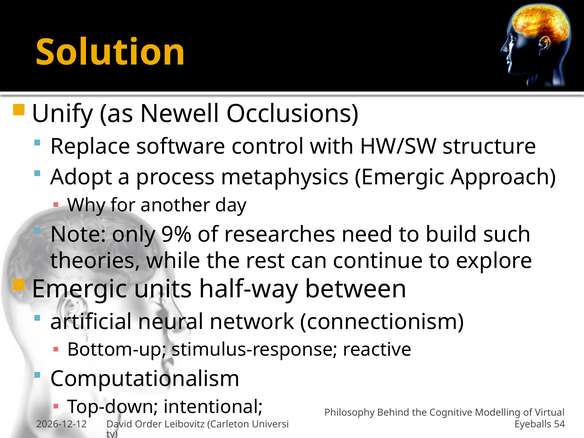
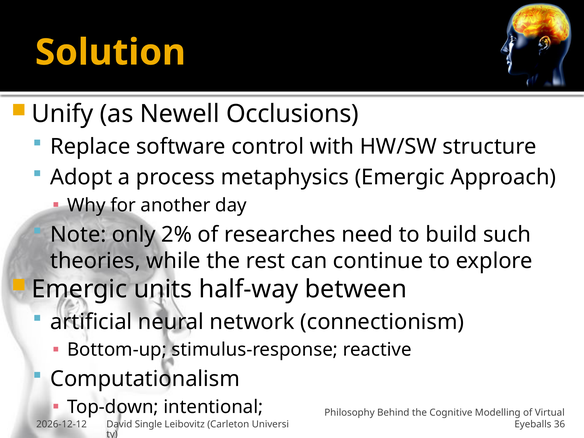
9%: 9% -> 2%
Order: Order -> Single
54: 54 -> 36
